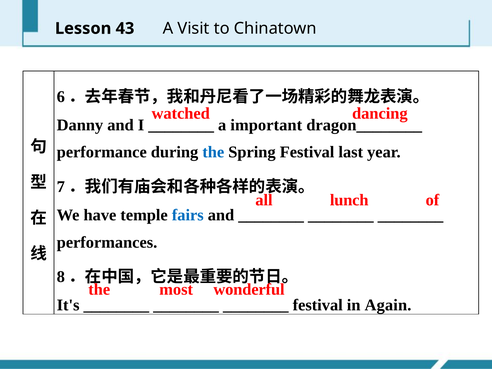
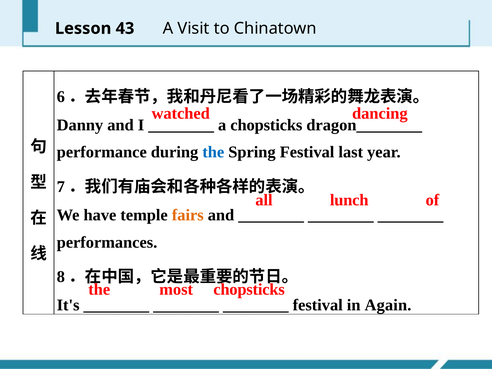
a important: important -> chopsticks
fairs colour: blue -> orange
most wonderful: wonderful -> chopsticks
